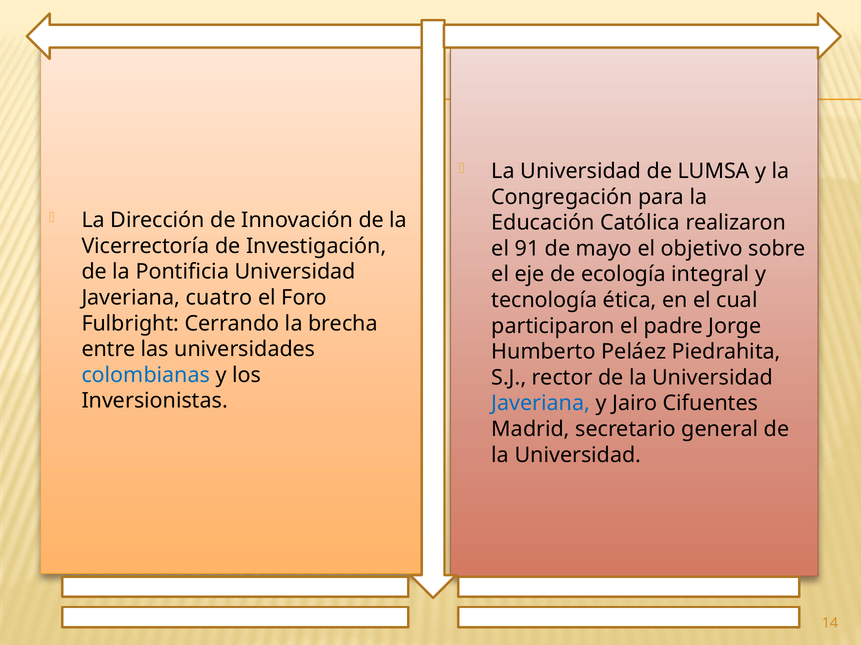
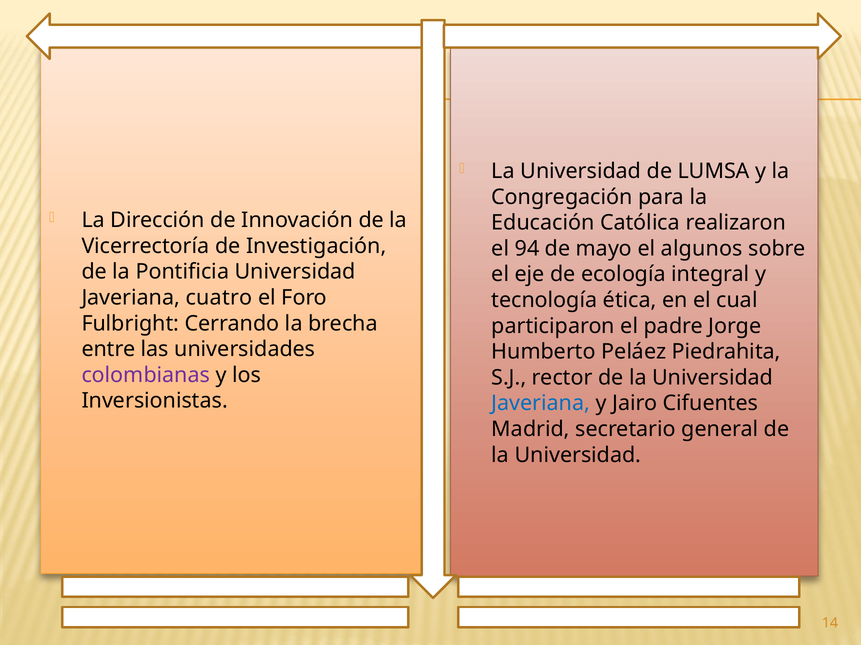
91: 91 -> 94
objetivo: objetivo -> algunos
colombianas colour: blue -> purple
